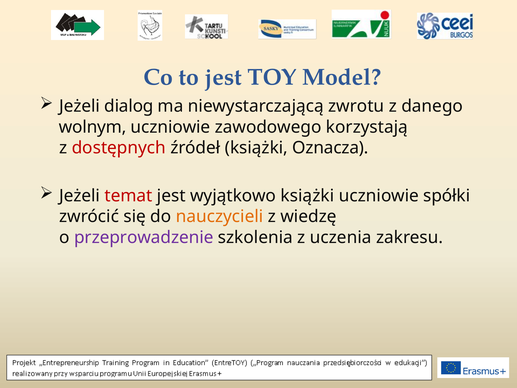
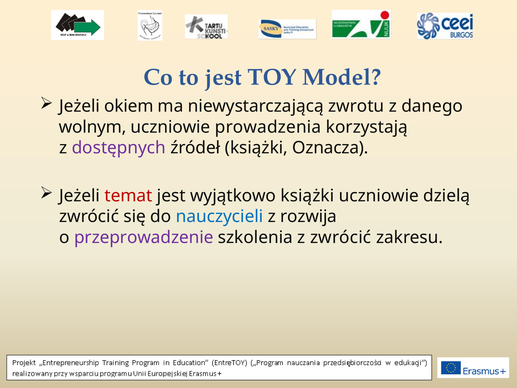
dialog: dialog -> okiem
zawodowego: zawodowego -> prowadzenia
dostępnych colour: red -> purple
spółki: spółki -> dzielą
nauczycieli colour: orange -> blue
wiedzę: wiedzę -> rozwija
z uczenia: uczenia -> zwrócić
